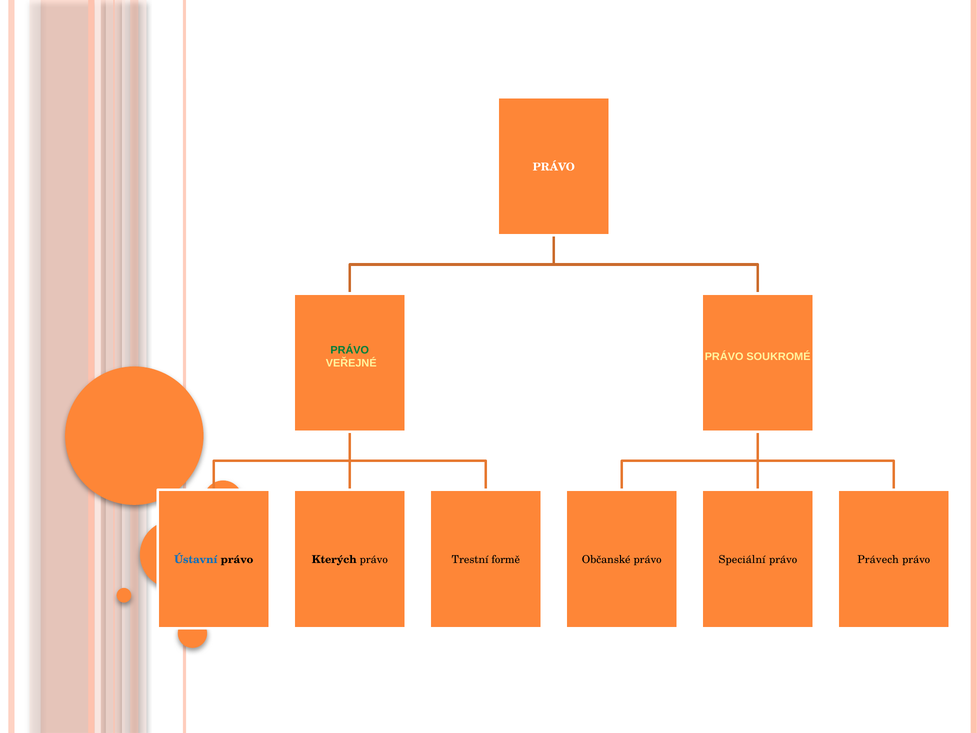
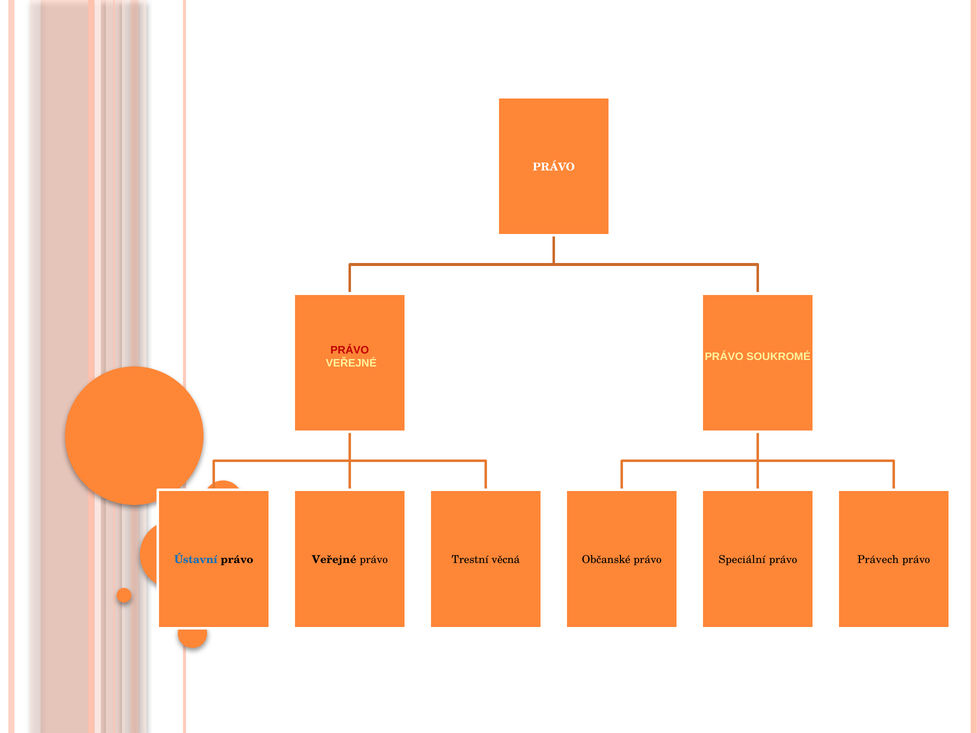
PRÁVO at (350, 350) colour: green -> red
Kterých at (334, 560): Kterých -> Veřejné
formě: formě -> věcná
